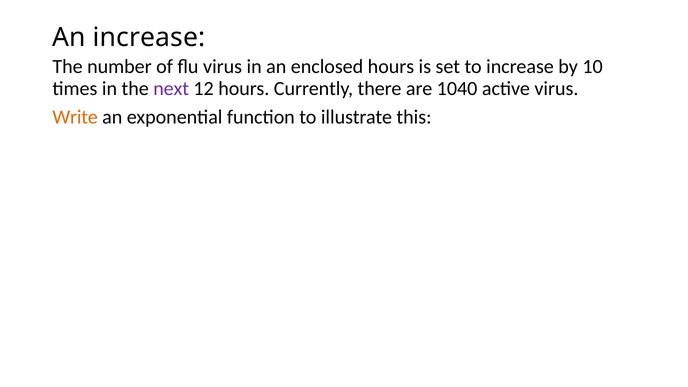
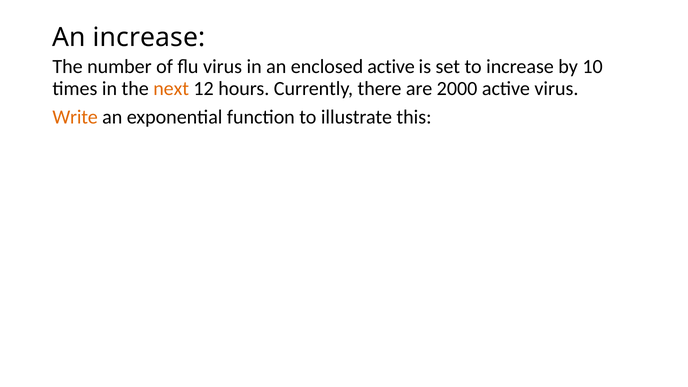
enclosed hours: hours -> active
next colour: purple -> orange
1040: 1040 -> 2000
